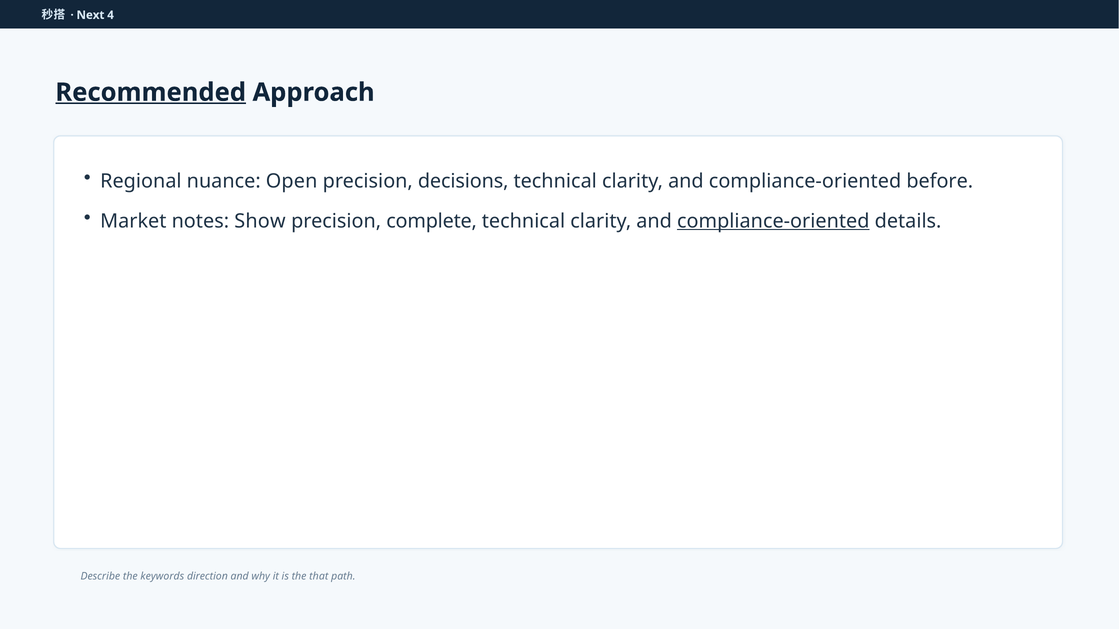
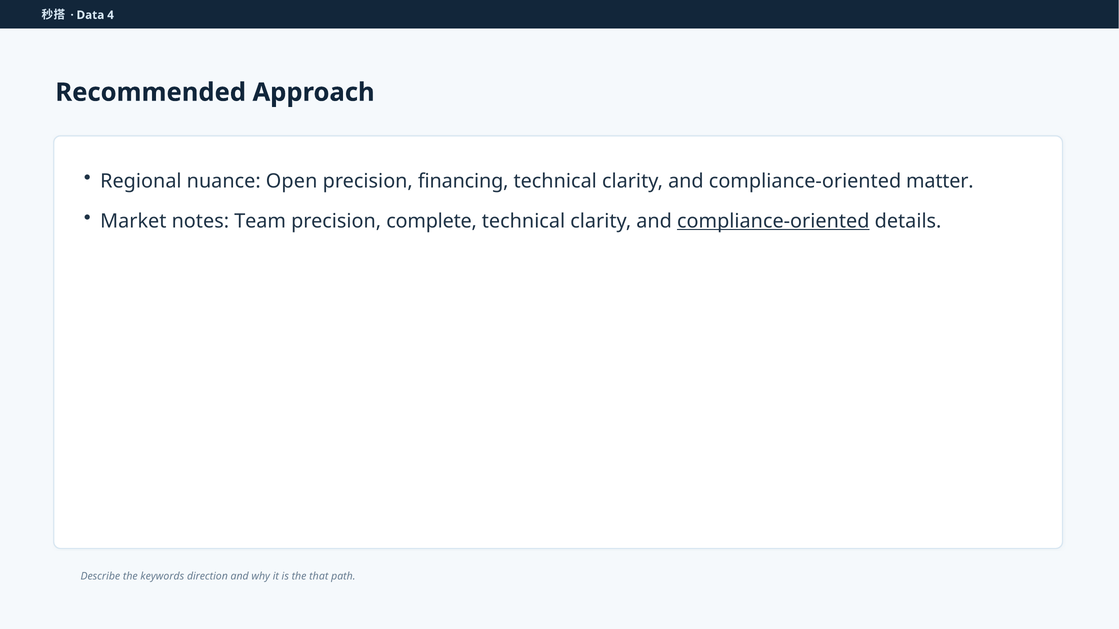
Next: Next -> Data
Recommended underline: present -> none
decisions: decisions -> financing
before: before -> matter
Show: Show -> Team
